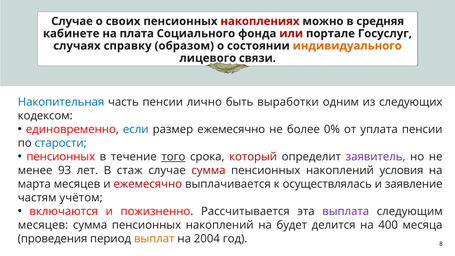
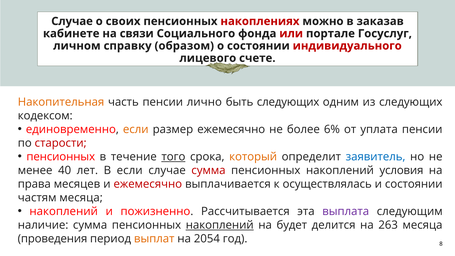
средняя: средняя -> заказав
плата: плата -> связи
случаях: случаях -> личном
индивидуального colour: orange -> red
связи: связи -> счете
Накопительная colour: blue -> orange
быть выработки: выработки -> следующих
если at (136, 129) colour: blue -> orange
0%: 0% -> 6%
старости colour: blue -> red
который colour: red -> orange
заявитель colour: purple -> blue
93: 93 -> 40
В стаж: стаж -> если
марта: марта -> права
и заявление: заявление -> состоянии
частям учётом: учётом -> месяца
включаются at (64, 211): включаются -> накоплений
месяцев at (43, 225): месяцев -> наличие
накоплений at (220, 225) underline: none -> present
400: 400 -> 263
2004: 2004 -> 2054
